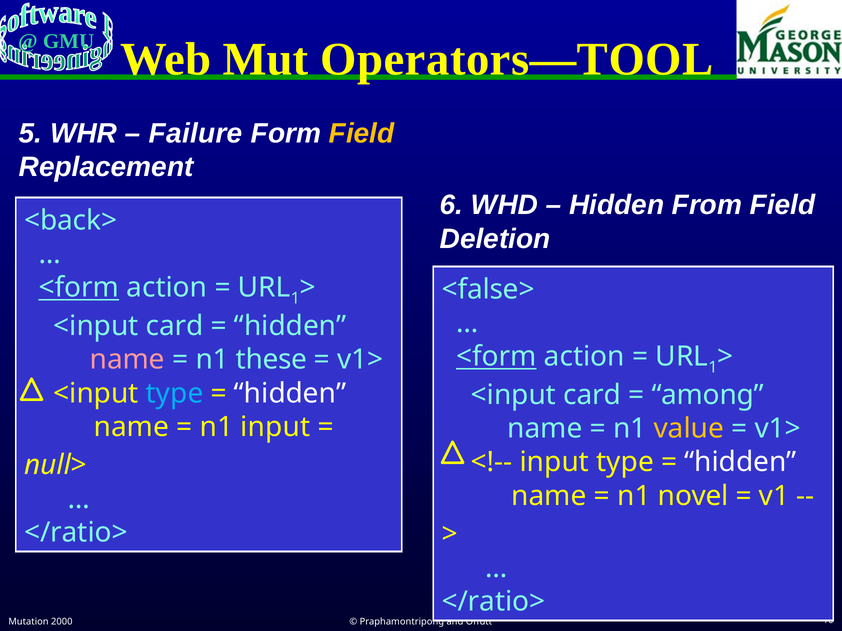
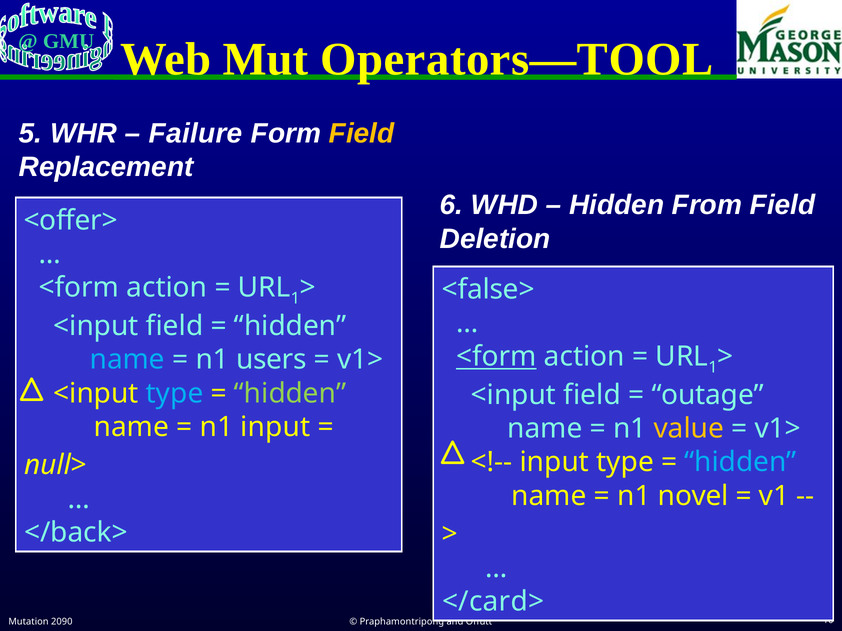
<back>: <back> -> <offer>
<form at (79, 288) underline: present -> none
card at (175, 326): card -> field
name at (127, 360) colour: pink -> light blue
these: these -> users
hidden at (290, 394) colour: white -> light green
card at (592, 395): card -> field
among: among -> outage
hidden at (741, 463) colour: white -> light blue
</ratio> at (76, 533): </ratio> -> </back>
</ratio> at (493, 602): </ratio> -> </card>
2000: 2000 -> 2090
